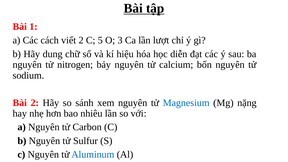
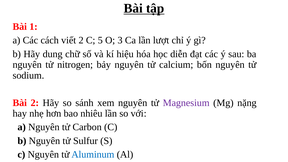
Magnesium colour: blue -> purple
